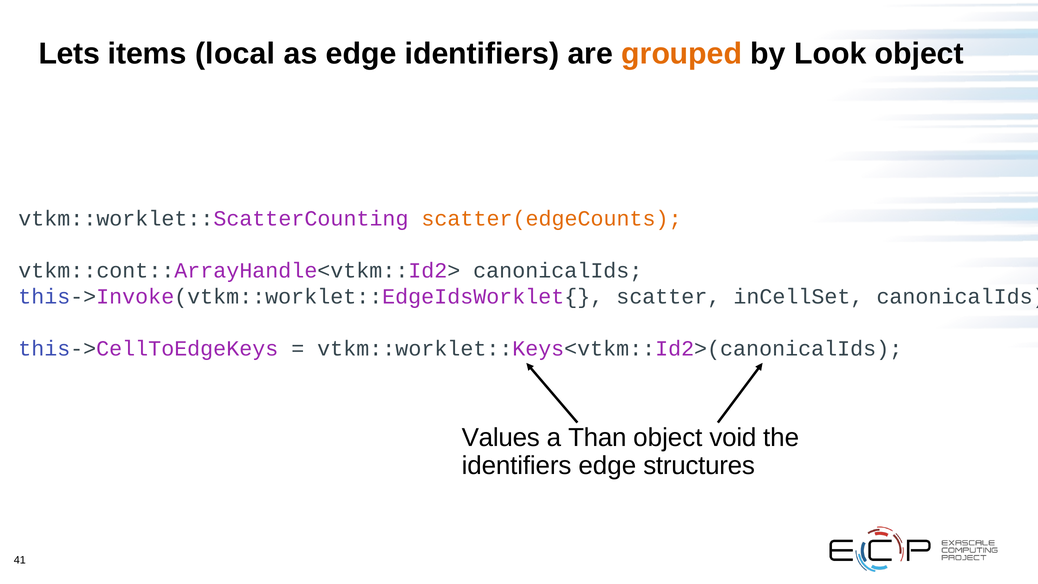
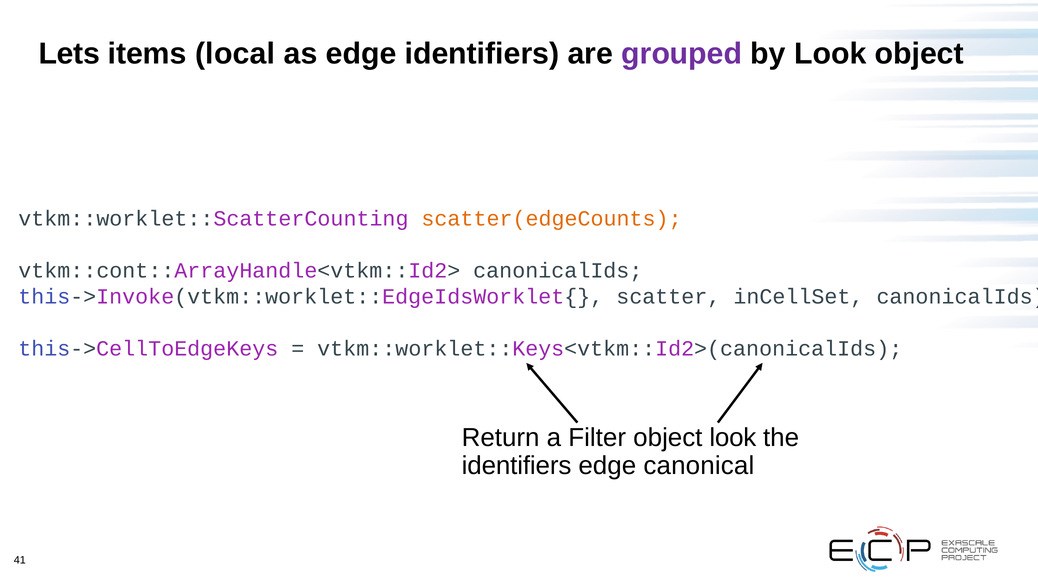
grouped colour: orange -> purple
Values: Values -> Return
Than: Than -> Filter
object void: void -> look
structures: structures -> canonical
